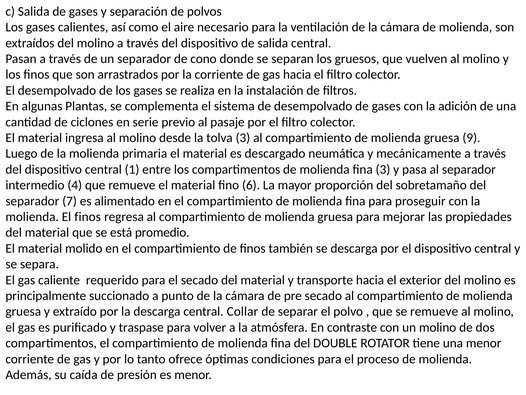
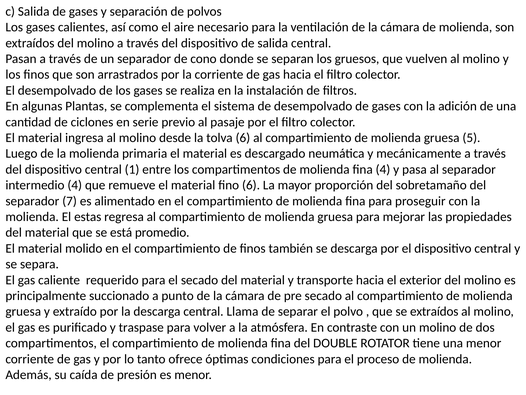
tolva 3: 3 -> 6
9: 9 -> 5
fina 3: 3 -> 4
El finos: finos -> estas
Collar: Collar -> Llama
se remueve: remueve -> extraídos
